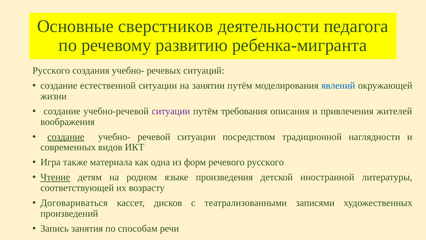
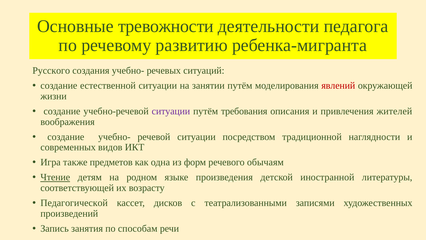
сверстников: сверстников -> тревожности
явлений colour: blue -> red
создание at (66, 137) underline: present -> none
материала: материала -> предметов
речевого русского: русского -> обычаям
Договариваться: Договариваться -> Педагогической
